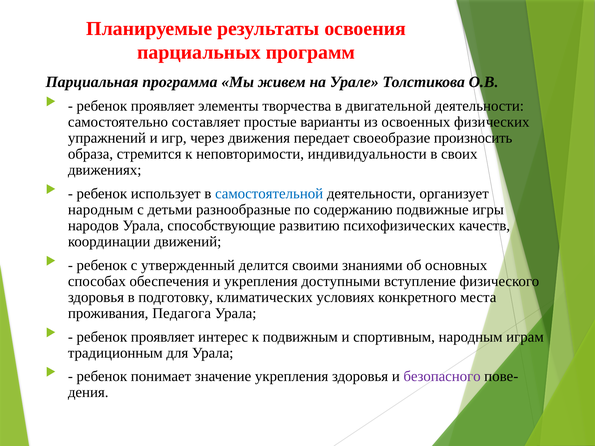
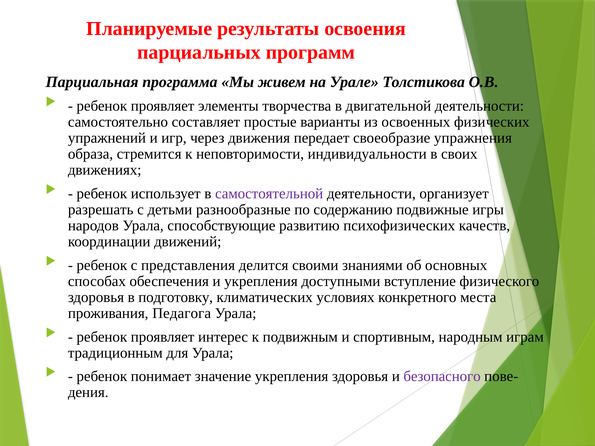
произносить: произносить -> упражнения
самостоятельной colour: blue -> purple
народным at (101, 210): народным -> разрешать
утвержденный: утвержденный -> представления
